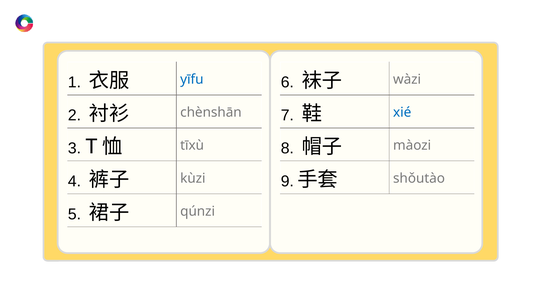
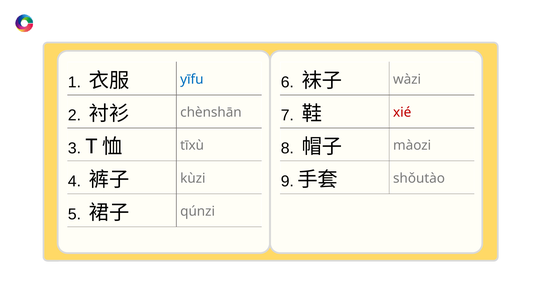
xié colour: blue -> red
